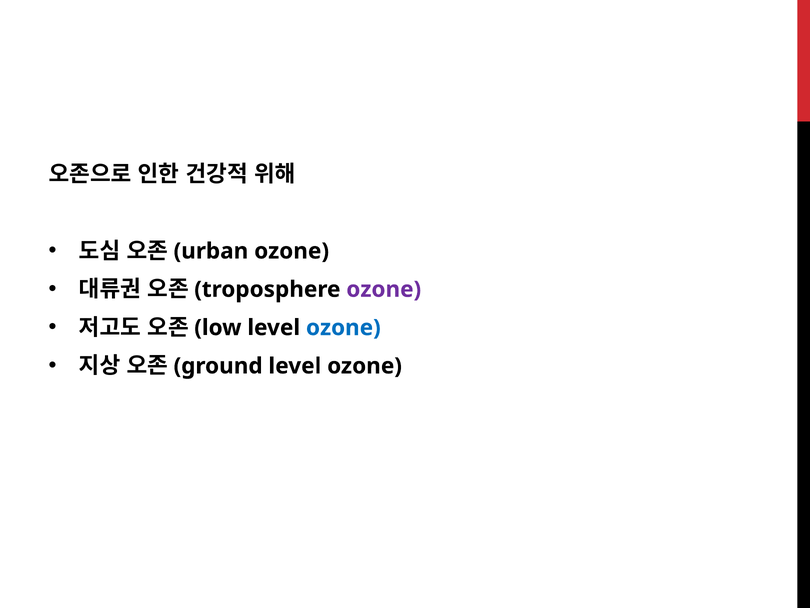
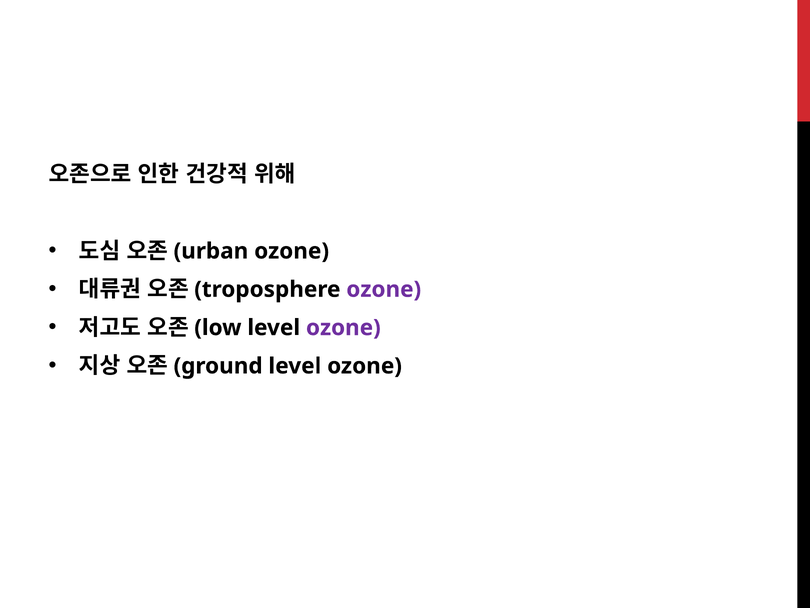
ozone at (343, 327) colour: blue -> purple
